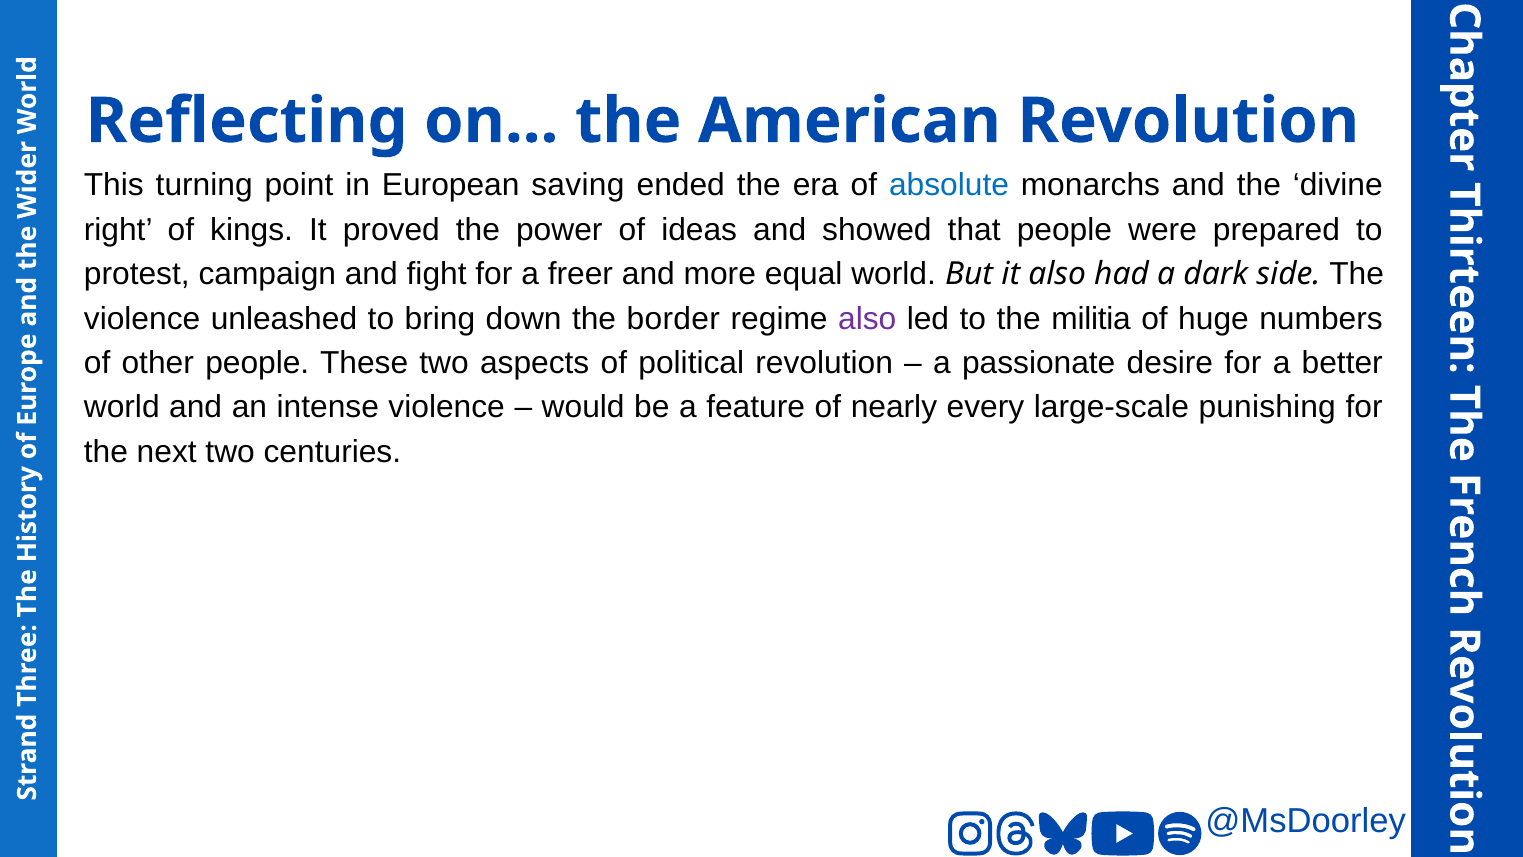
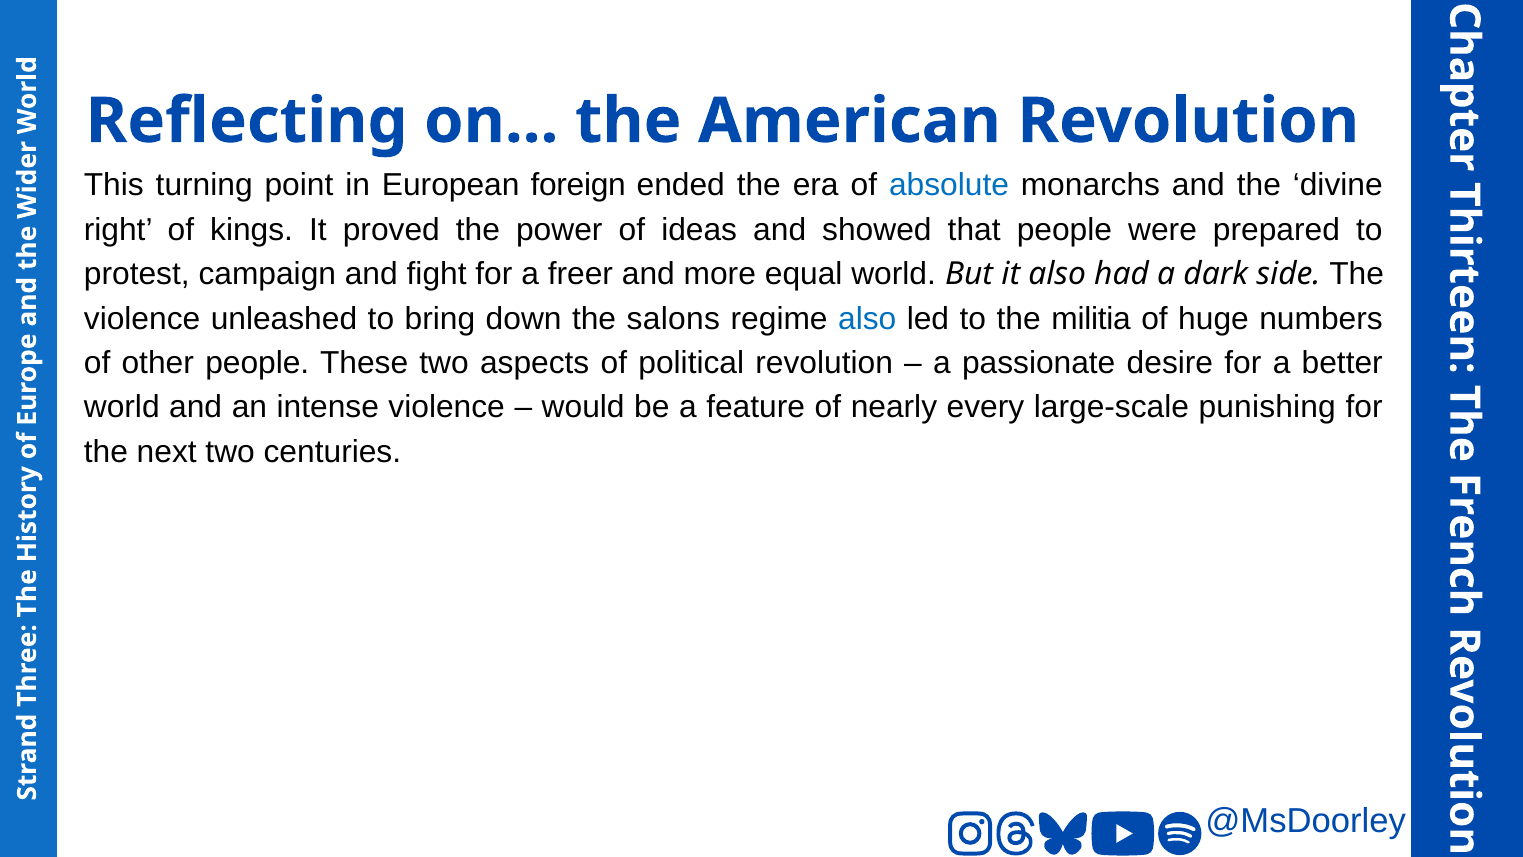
saving: saving -> foreign
border: border -> salons
also at (867, 318) colour: purple -> blue
